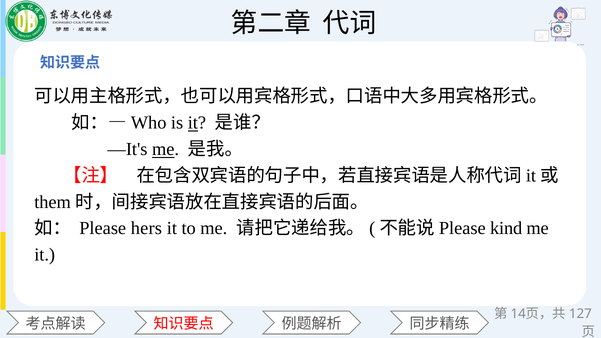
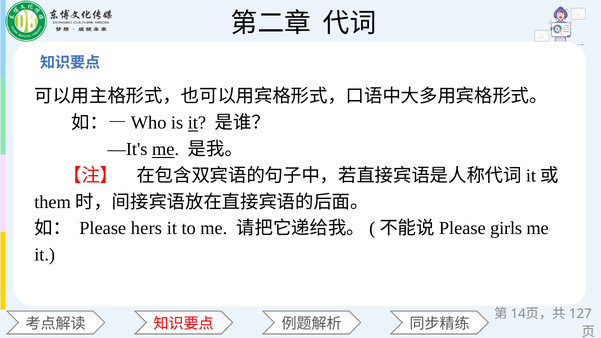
kind: kind -> girls
